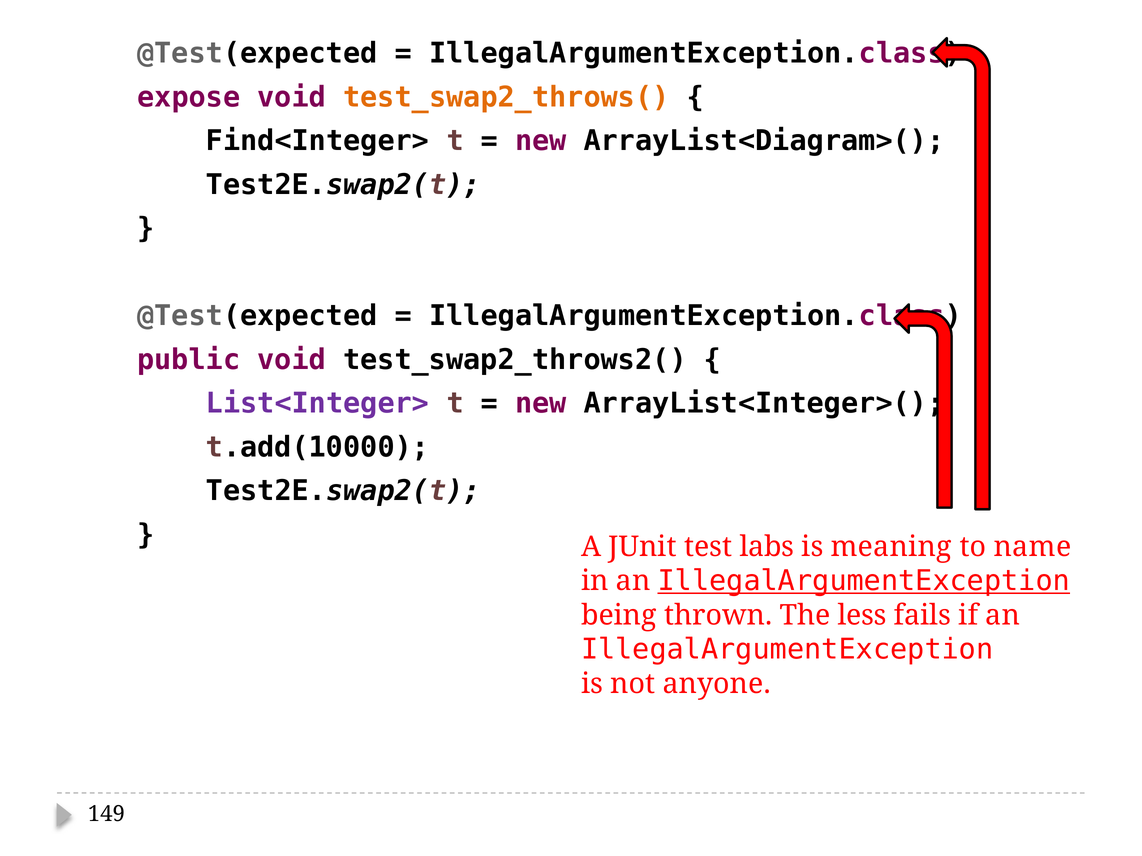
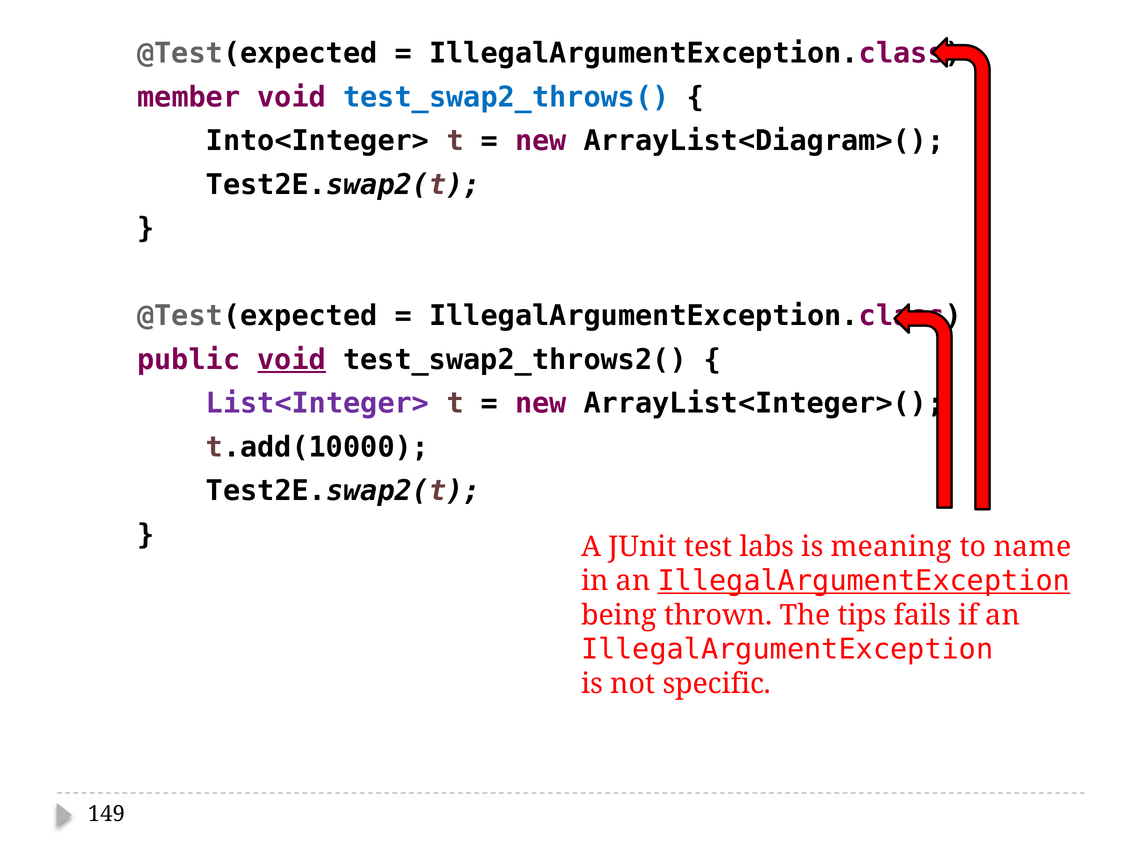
expose: expose -> member
test_swap2_throws( colour: orange -> blue
Find<Integer>: Find<Integer> -> Into<Integer>
void at (292, 360) underline: none -> present
less: less -> tips
anyone: anyone -> specific
